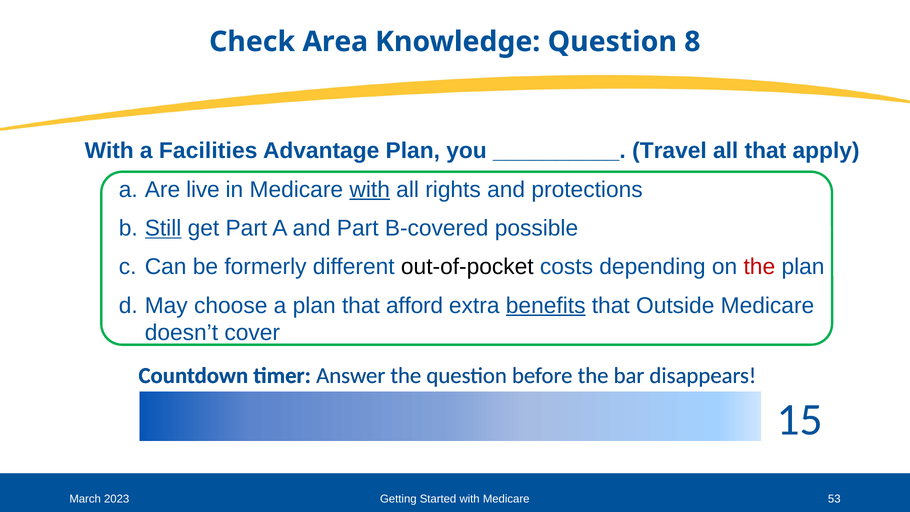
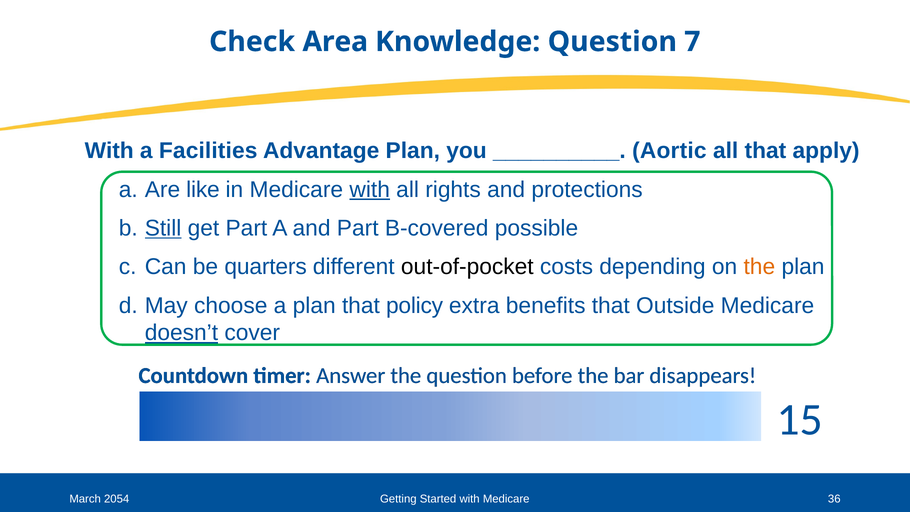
8: 8 -> 7
Travel: Travel -> Aortic
live: live -> like
formerly: formerly -> quarters
the at (759, 267) colour: red -> orange
afford: afford -> policy
benefits underline: present -> none
doesn’t underline: none -> present
2023: 2023 -> 2054
53: 53 -> 36
